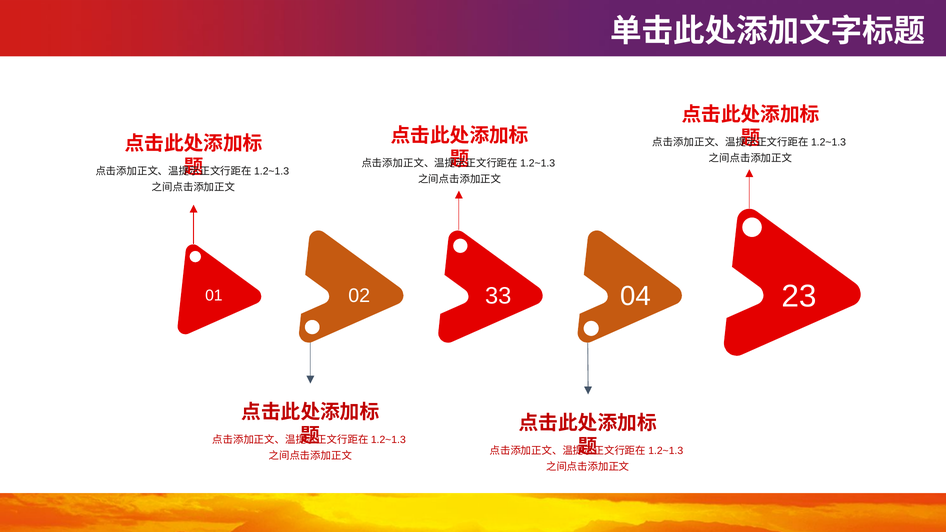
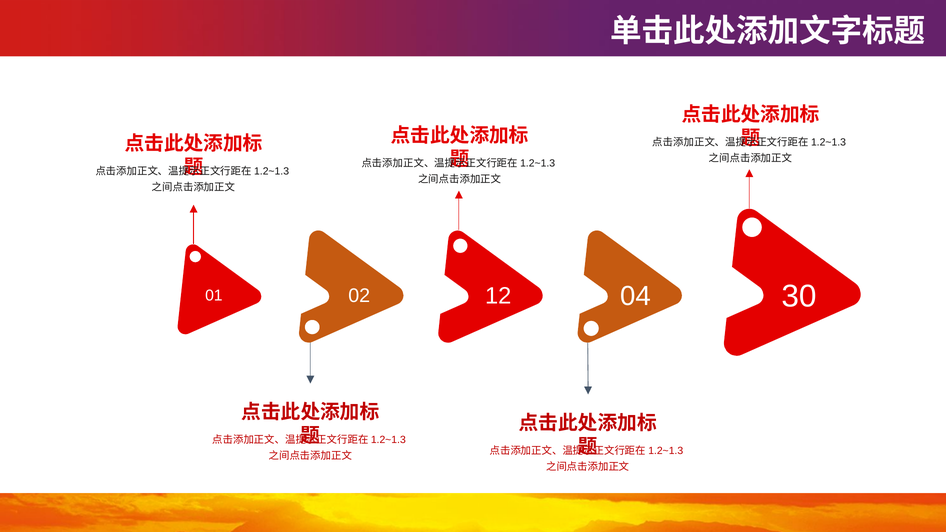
33: 33 -> 12
23: 23 -> 30
